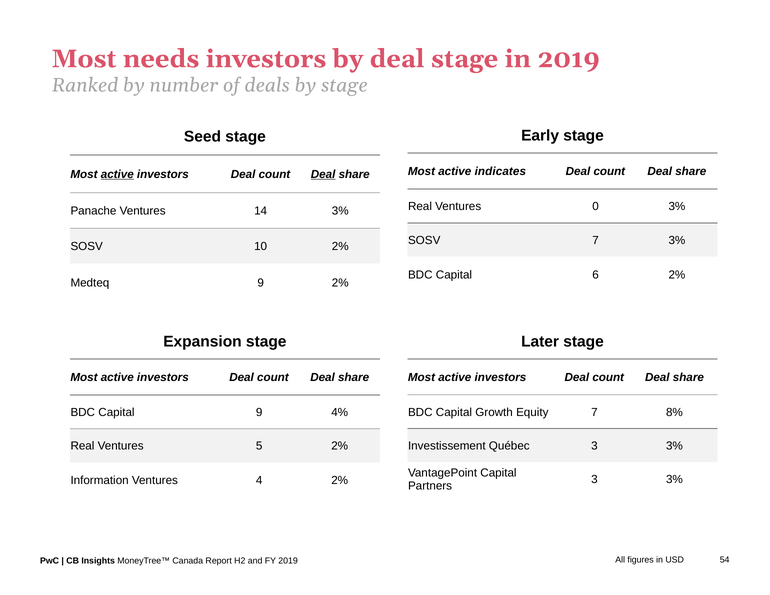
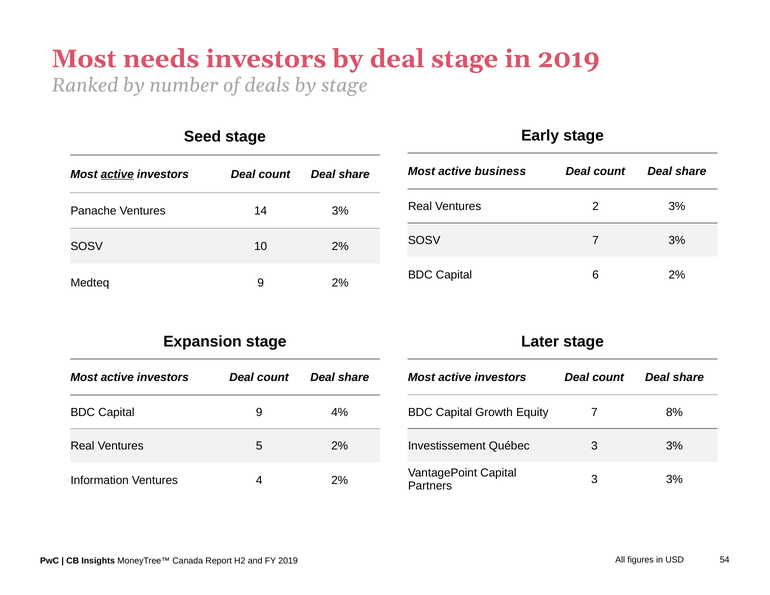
indicates: indicates -> business
Deal at (323, 174) underline: present -> none
0: 0 -> 2
